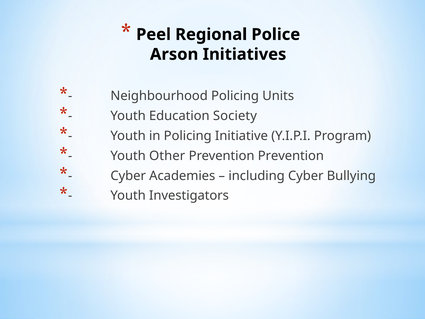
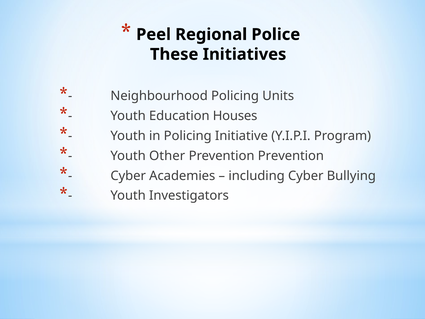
Arson: Arson -> These
Society: Society -> Houses
